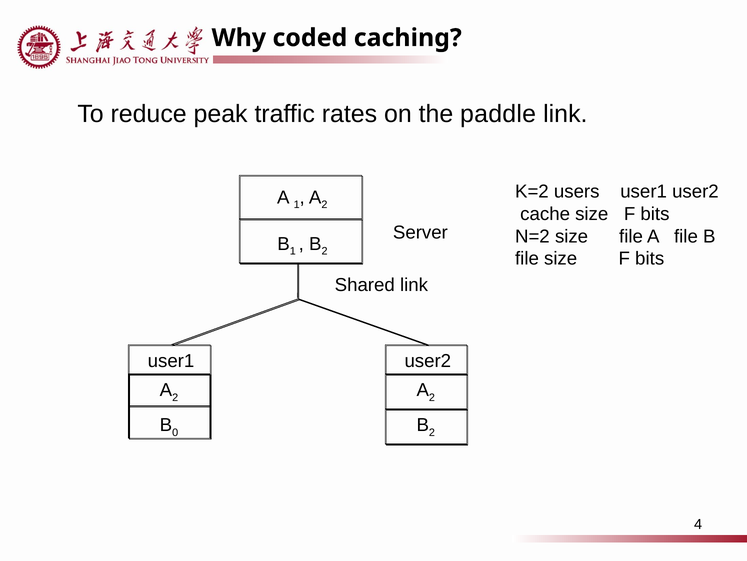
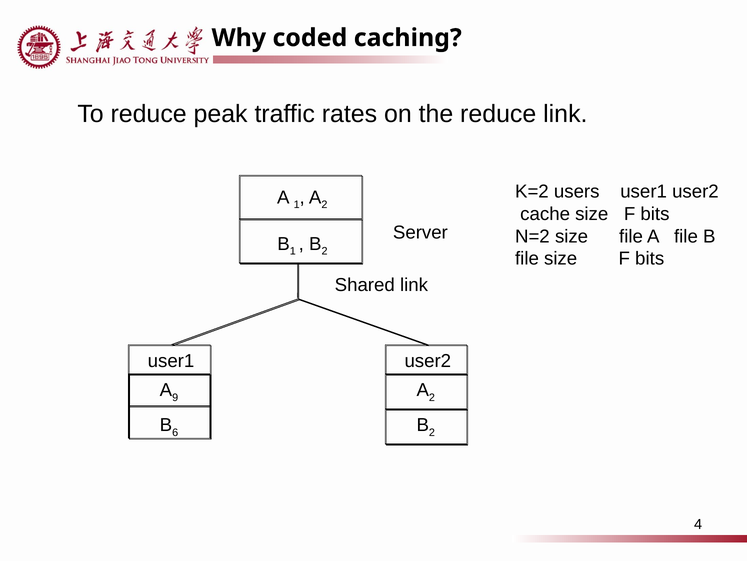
the paddle: paddle -> reduce
2 at (175, 397): 2 -> 9
0: 0 -> 6
